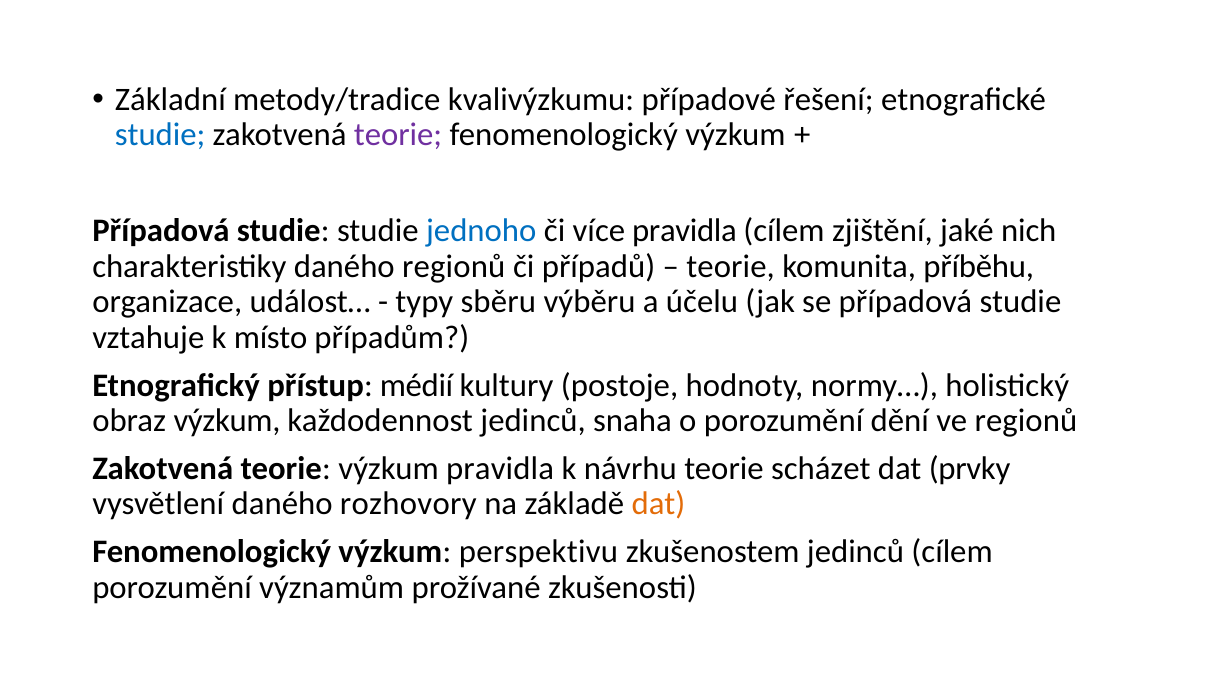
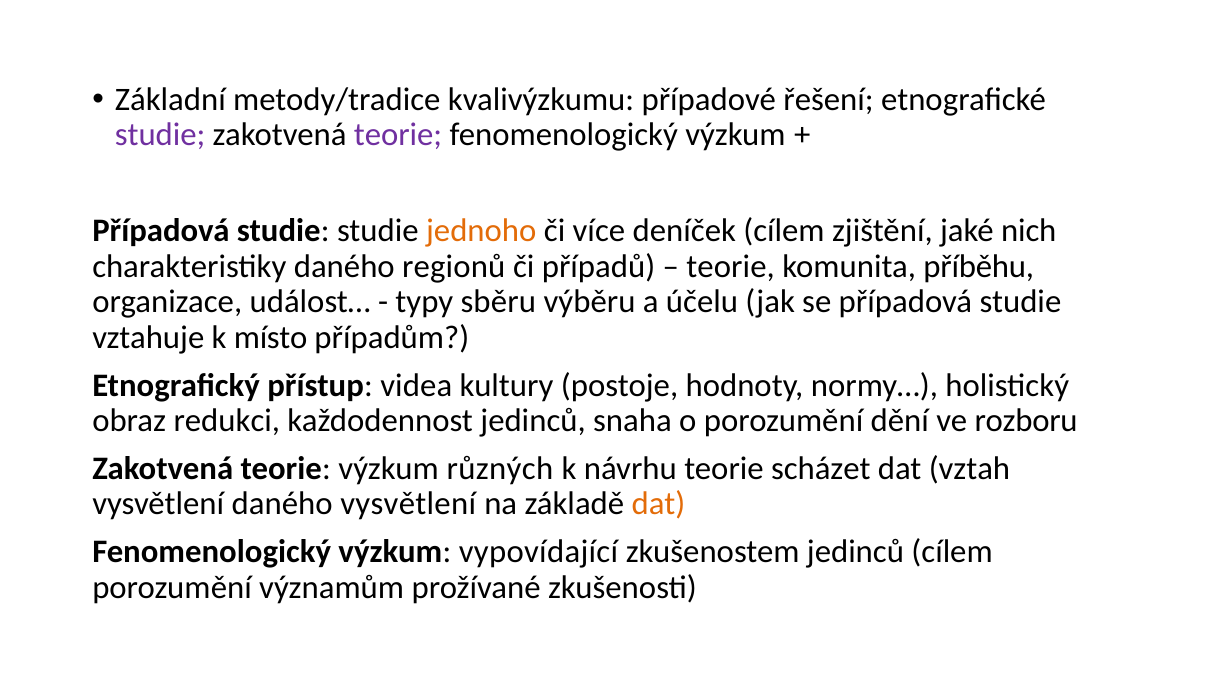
studie at (160, 135) colour: blue -> purple
jednoho colour: blue -> orange
více pravidla: pravidla -> deníček
médií: médií -> videa
obraz výzkum: výzkum -> redukci
ve regionů: regionů -> rozboru
výzkum pravidla: pravidla -> různých
prvky: prvky -> vztah
daného rozhovory: rozhovory -> vysvětlení
perspektivu: perspektivu -> vypovídající
